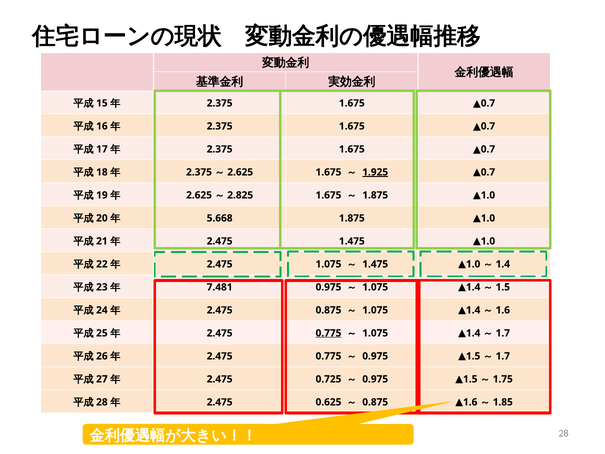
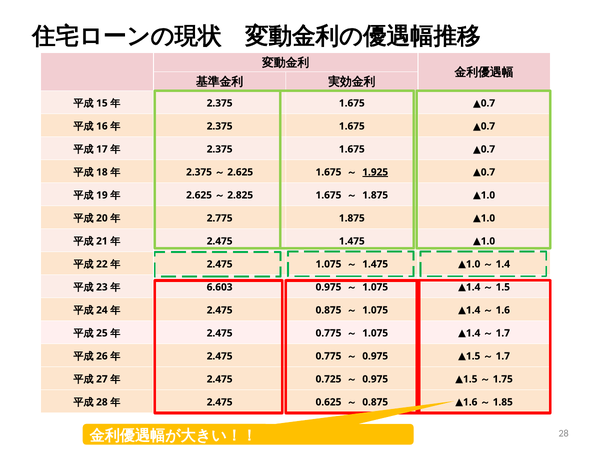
5.668: 5.668 -> 2.775
7.481: 7.481 -> 6.603
0.775 at (328, 333) underline: present -> none
